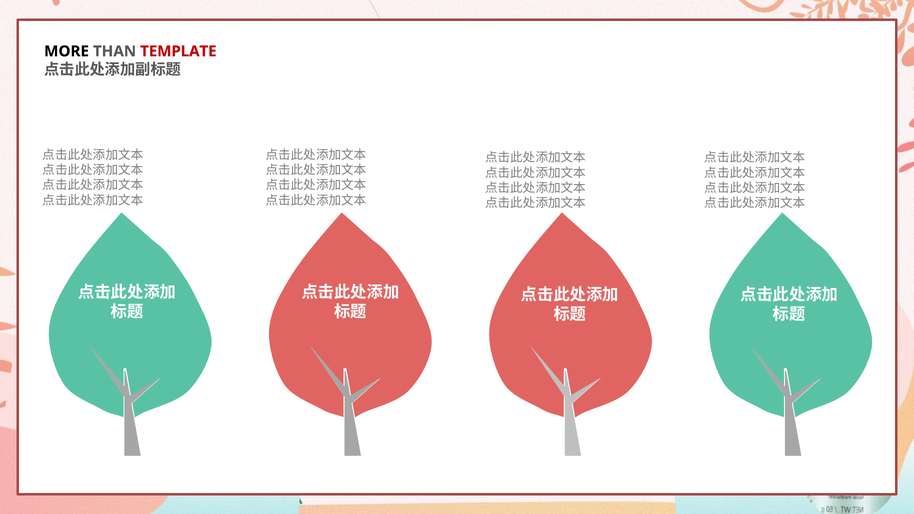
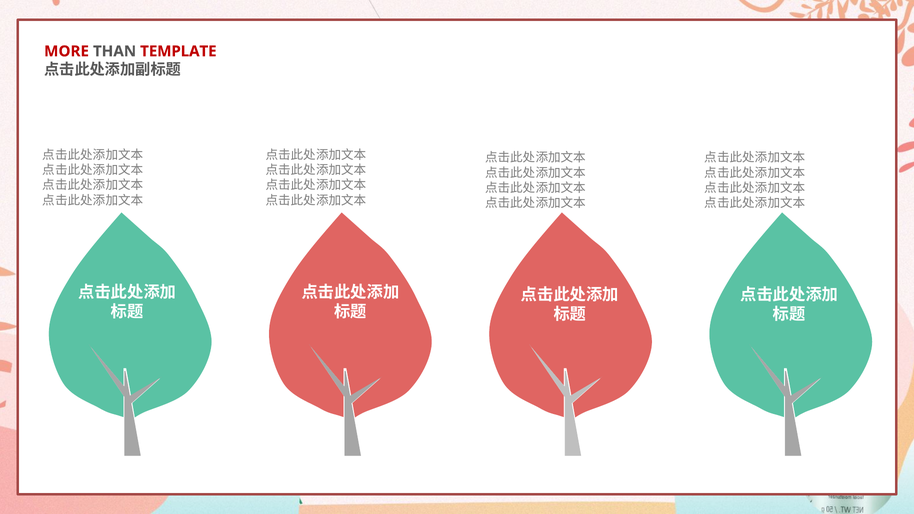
MORE colour: black -> red
